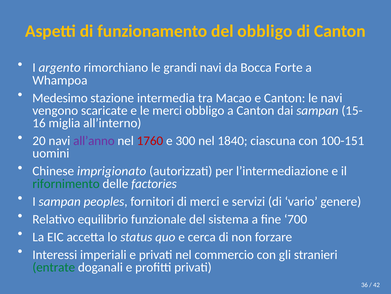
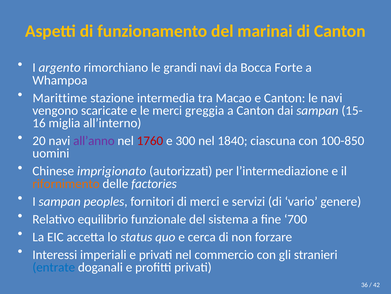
del obbligo: obbligo -> marinai
Medesimo: Medesimo -> Marittime
merci obbligo: obbligo -> greggia
100-151: 100-151 -> 100-850
rifornimento colour: green -> orange
entrate colour: green -> blue
